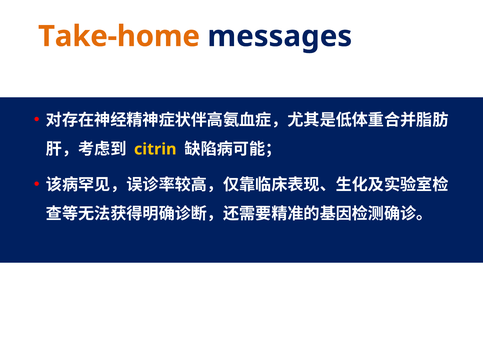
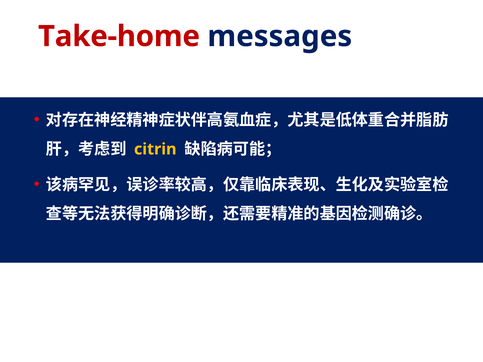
Take-home colour: orange -> red
